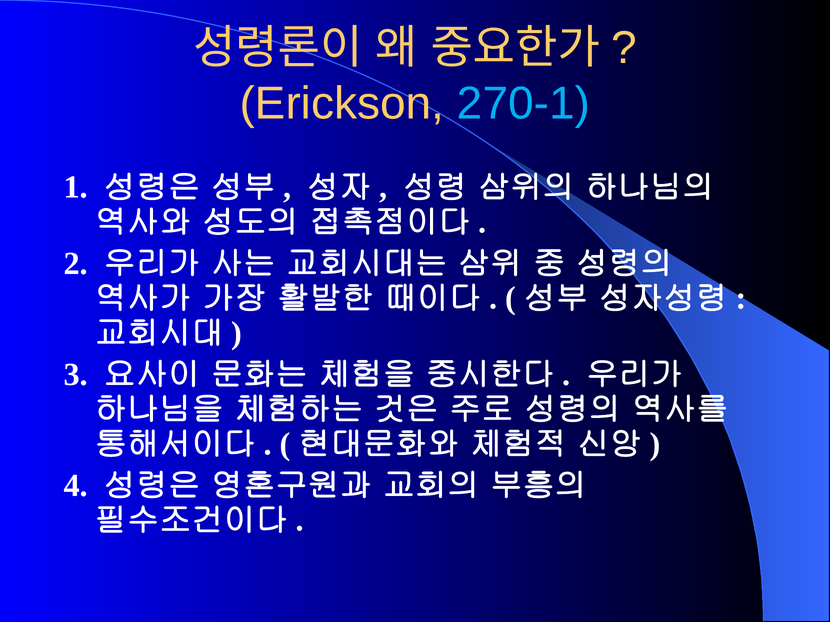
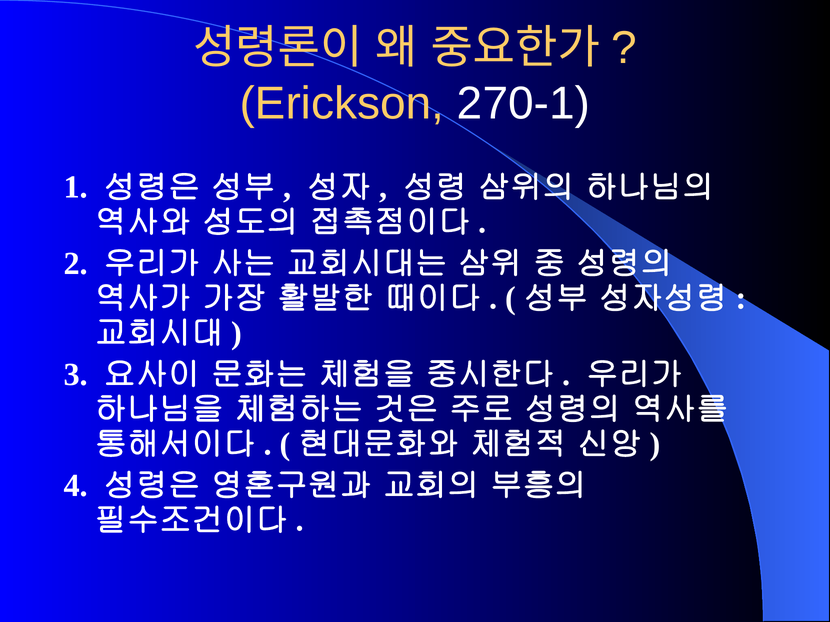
270-1 colour: light blue -> white
